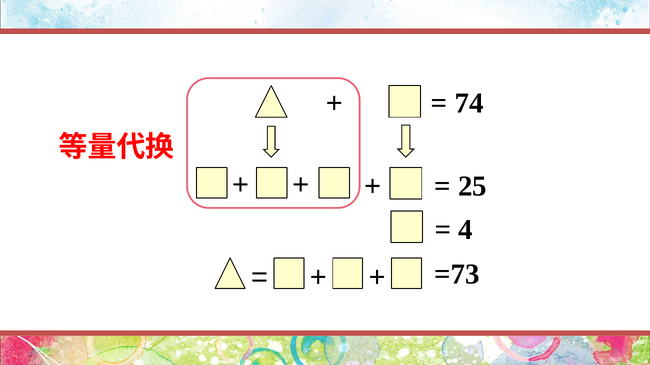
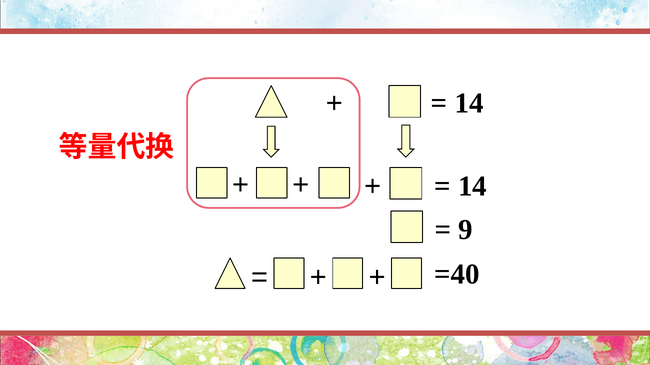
74 at (469, 104): 74 -> 14
25 at (472, 186): 25 -> 14
4: 4 -> 9
=73: =73 -> =40
